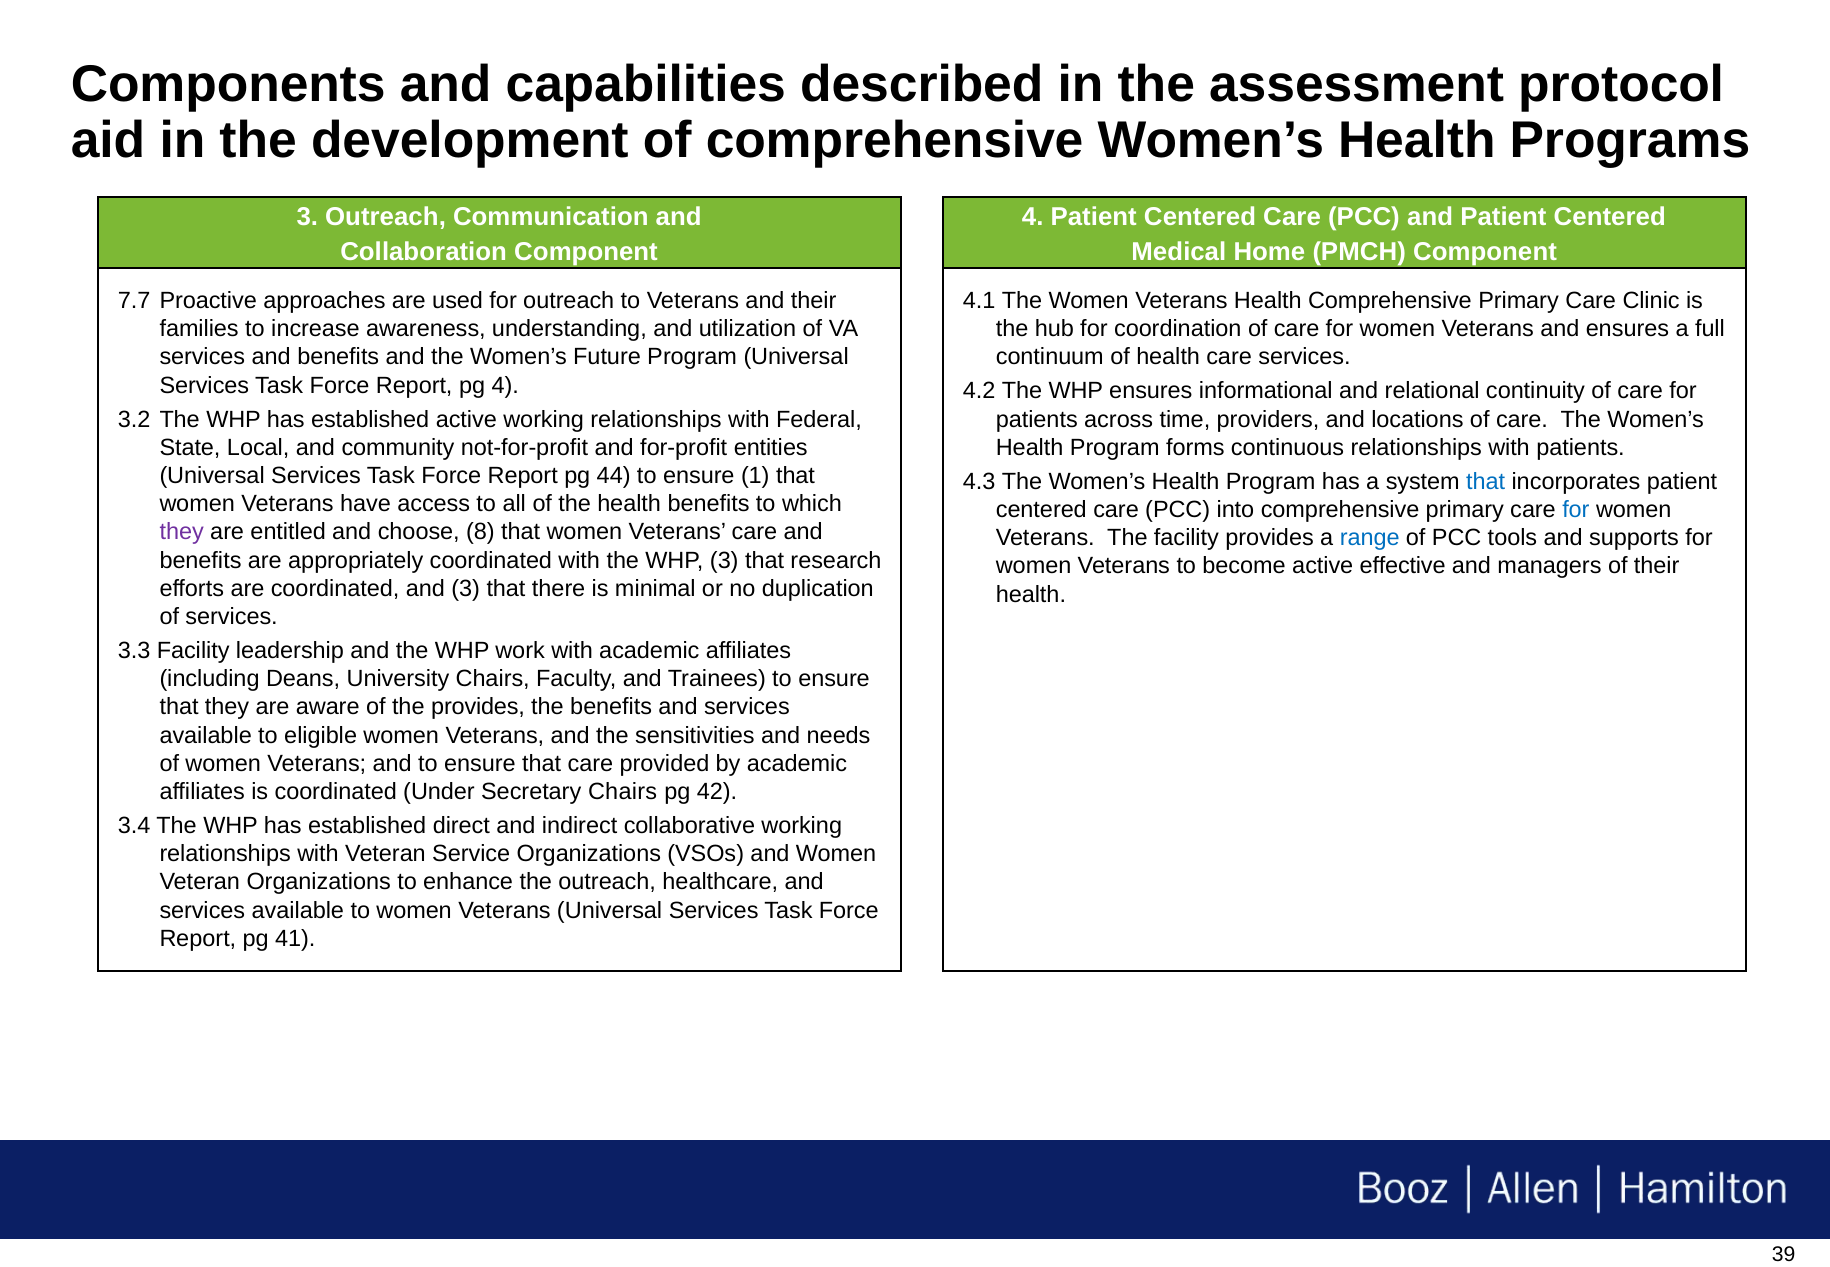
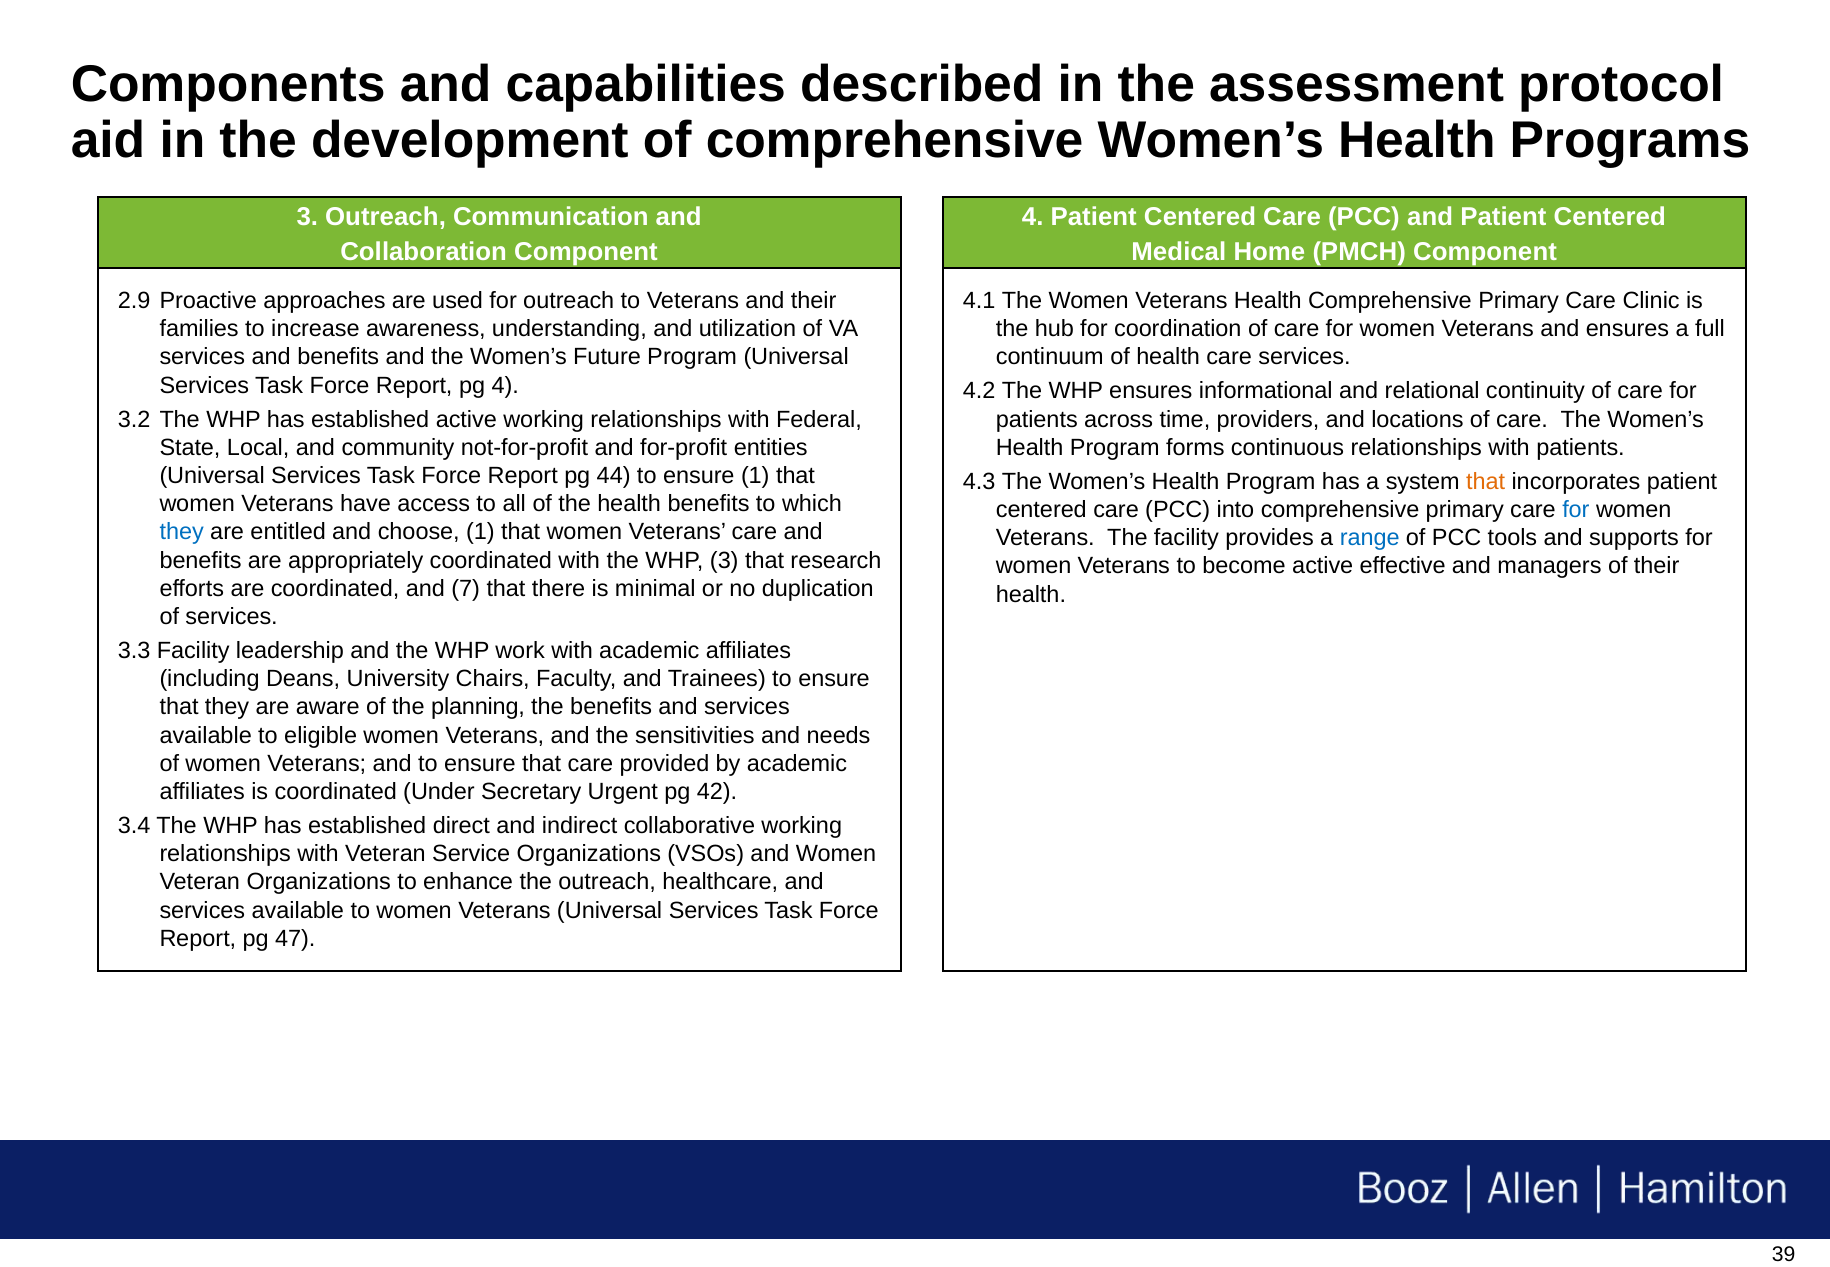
7.7: 7.7 -> 2.9
that at (1486, 482) colour: blue -> orange
they at (182, 532) colour: purple -> blue
choose 8: 8 -> 1
and 3: 3 -> 7
the provides: provides -> planning
Secretary Chairs: Chairs -> Urgent
41: 41 -> 47
